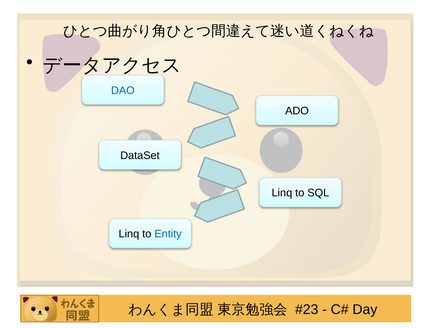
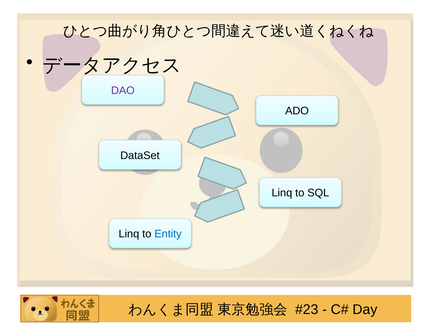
DAO colour: blue -> purple
